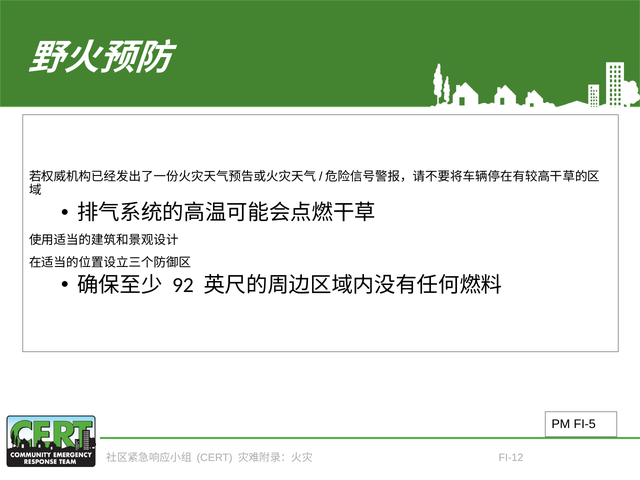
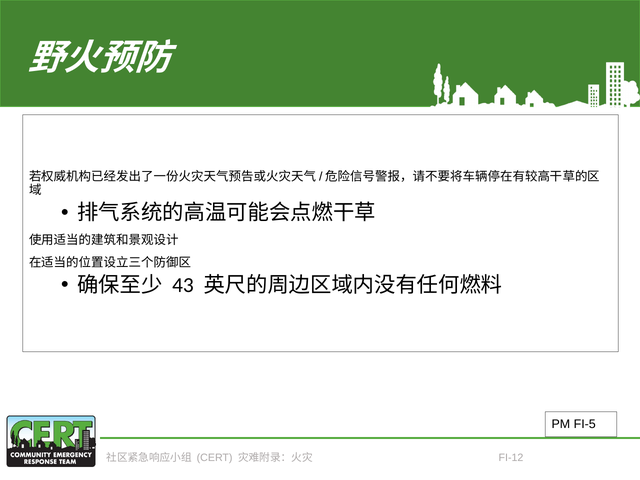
92: 92 -> 43
